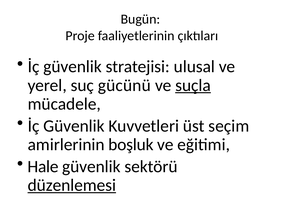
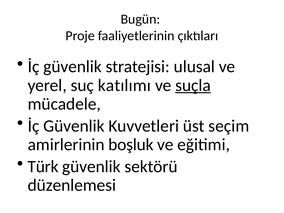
gücünü: gücünü -> katılımı
Hale: Hale -> Türk
düzenlemesi underline: present -> none
